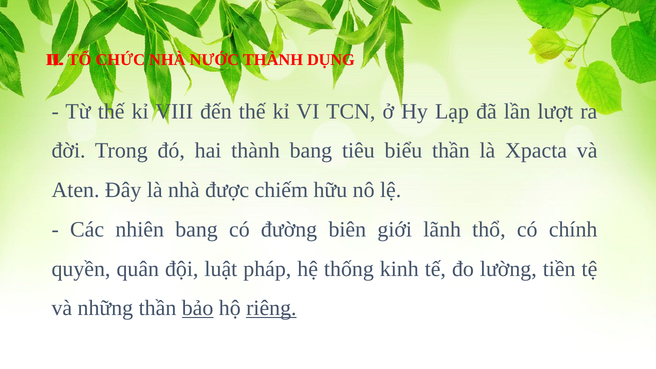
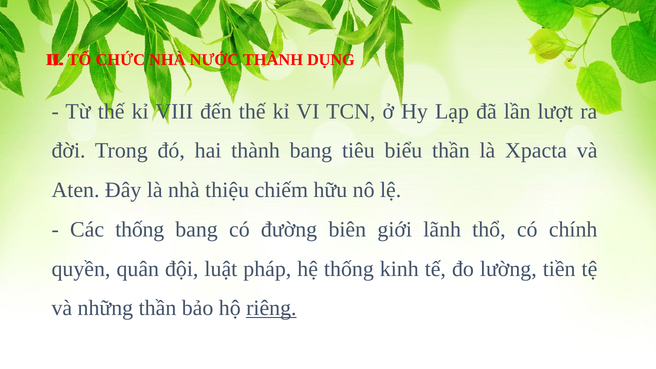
được: được -> thiệu
Các nhiên: nhiên -> thống
bảo underline: present -> none
